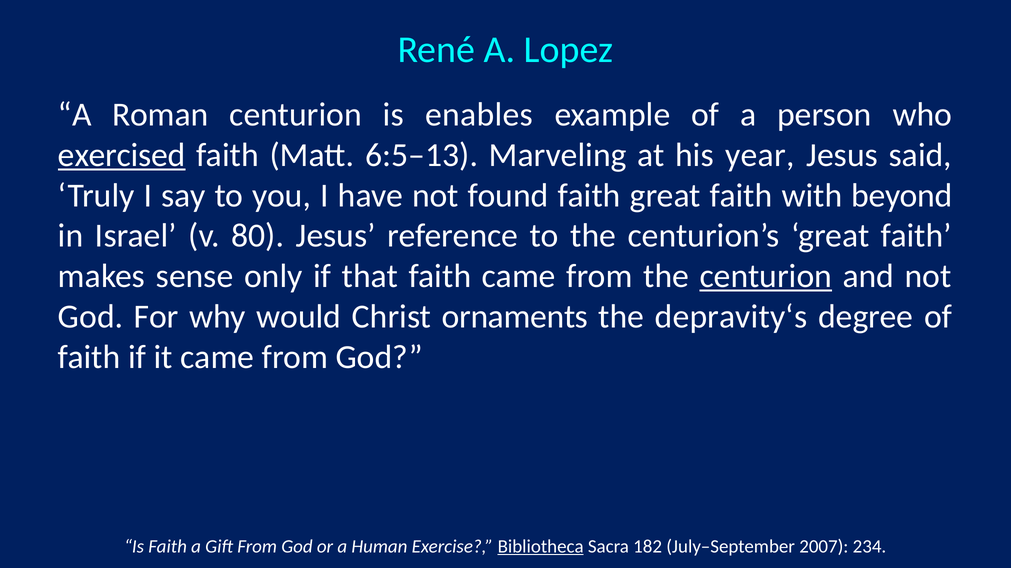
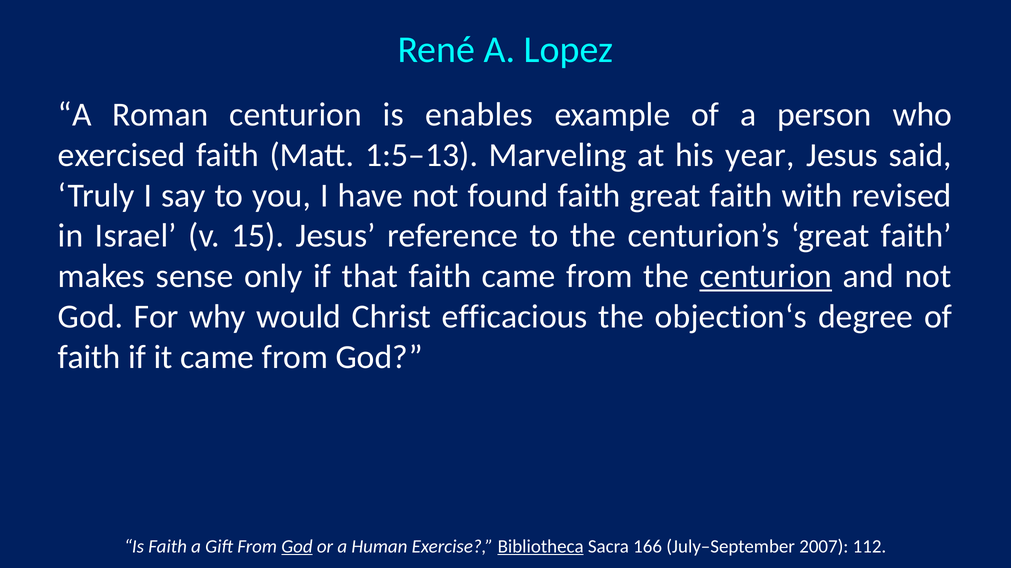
exercised underline: present -> none
6:5–13: 6:5–13 -> 1:5–13
beyond: beyond -> revised
80: 80 -> 15
ornaments: ornaments -> efficacious
depravity‘s: depravity‘s -> objection‘s
God at (297, 547) underline: none -> present
182: 182 -> 166
234: 234 -> 112
